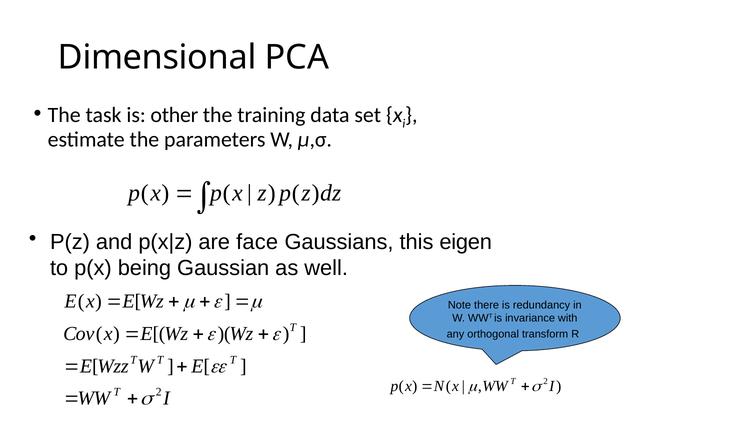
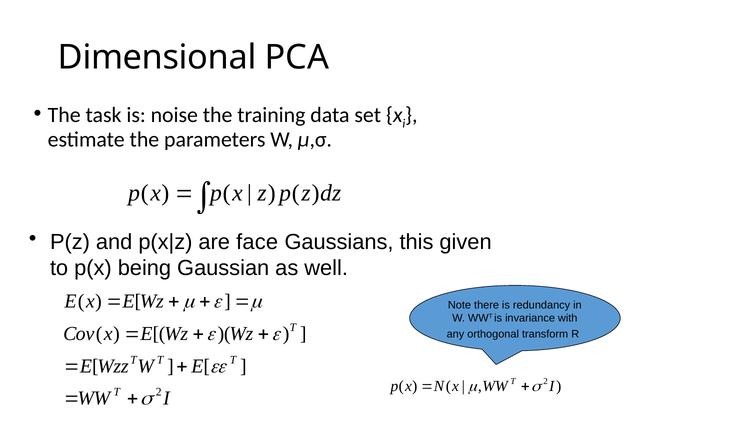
other: other -> noise
eigen: eigen -> given
